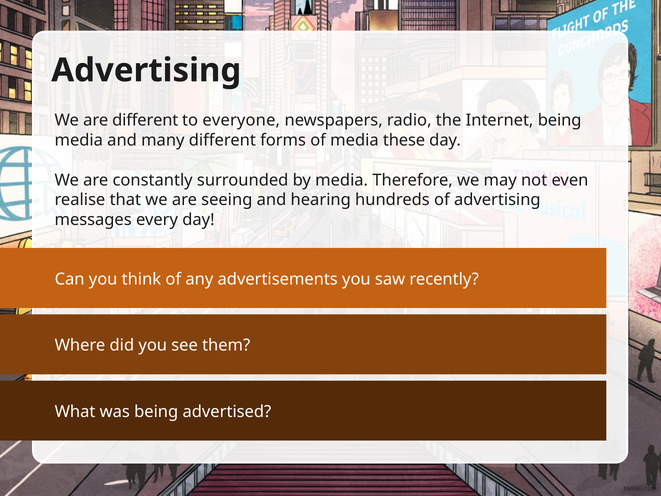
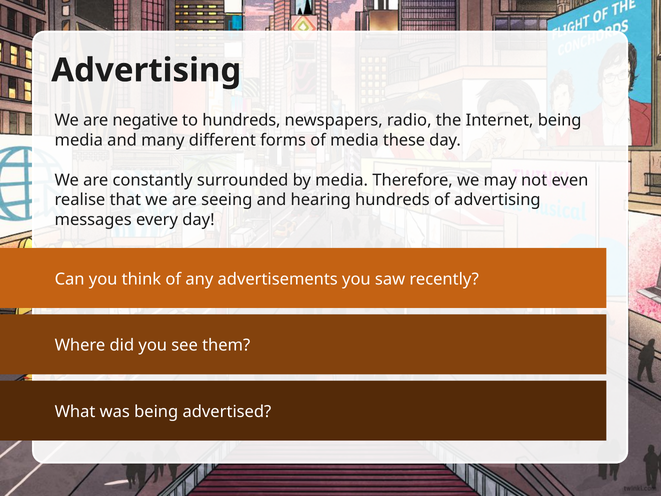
are different: different -> negative
to everyone: everyone -> hundreds
